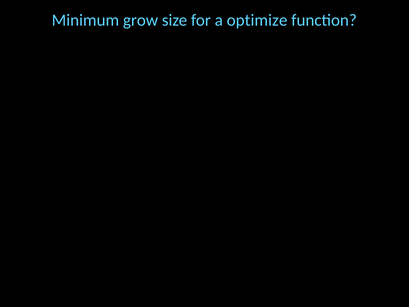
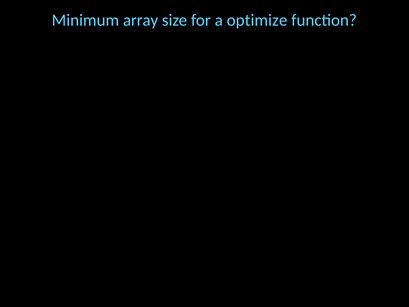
grow: grow -> array
